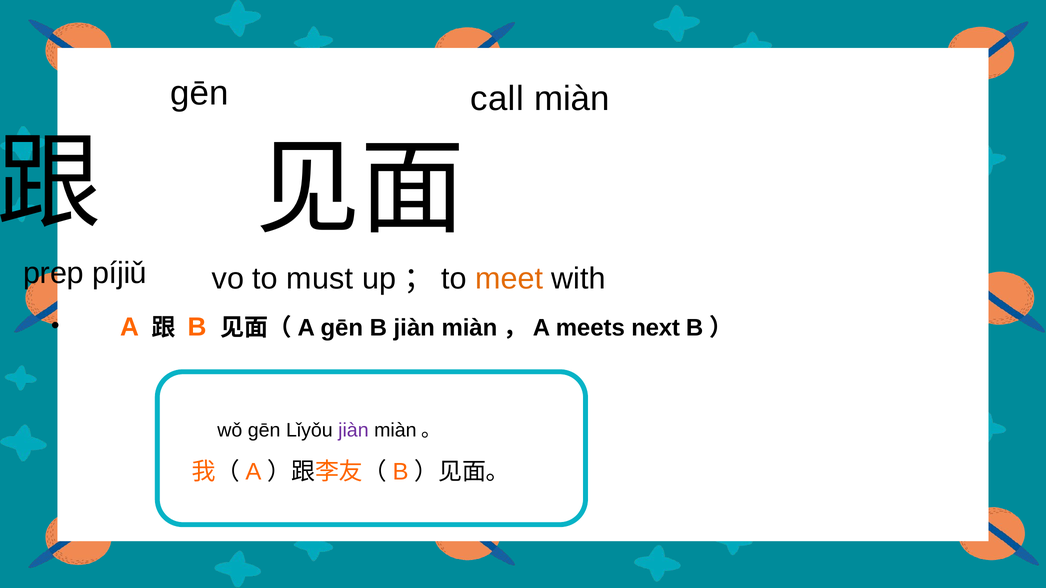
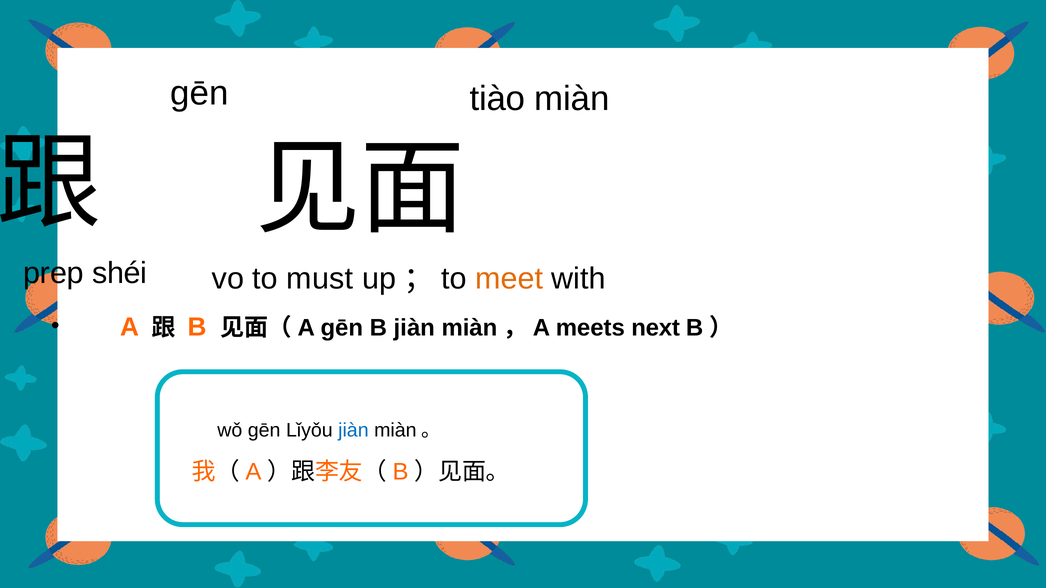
call: call -> tiào
píjiǔ: píjiǔ -> shéi
jiàn at (353, 431) colour: purple -> blue
